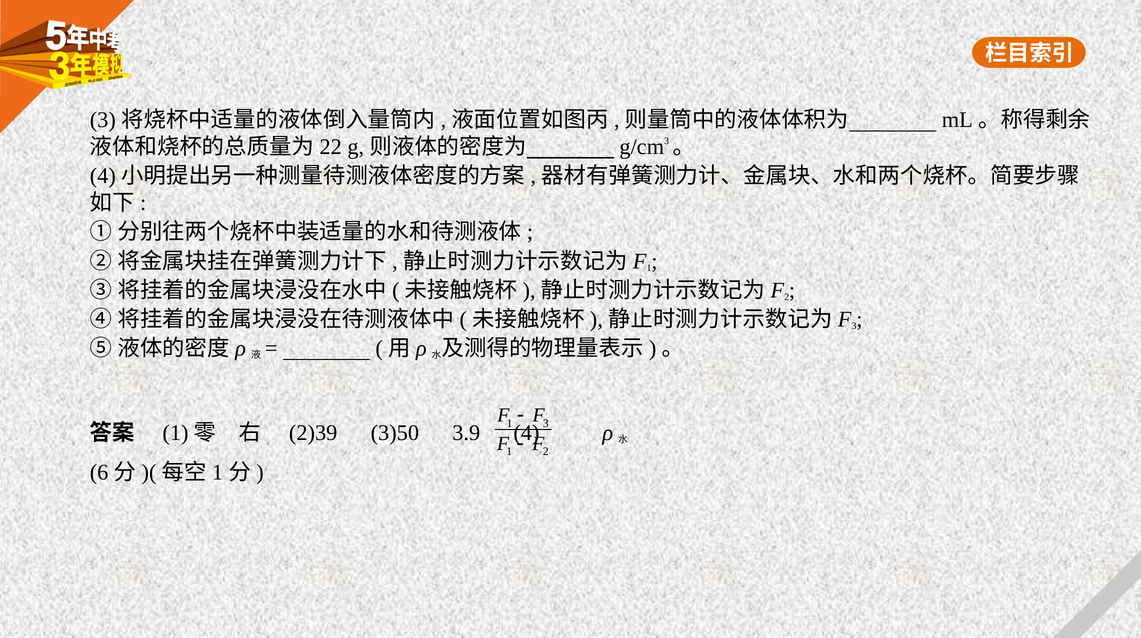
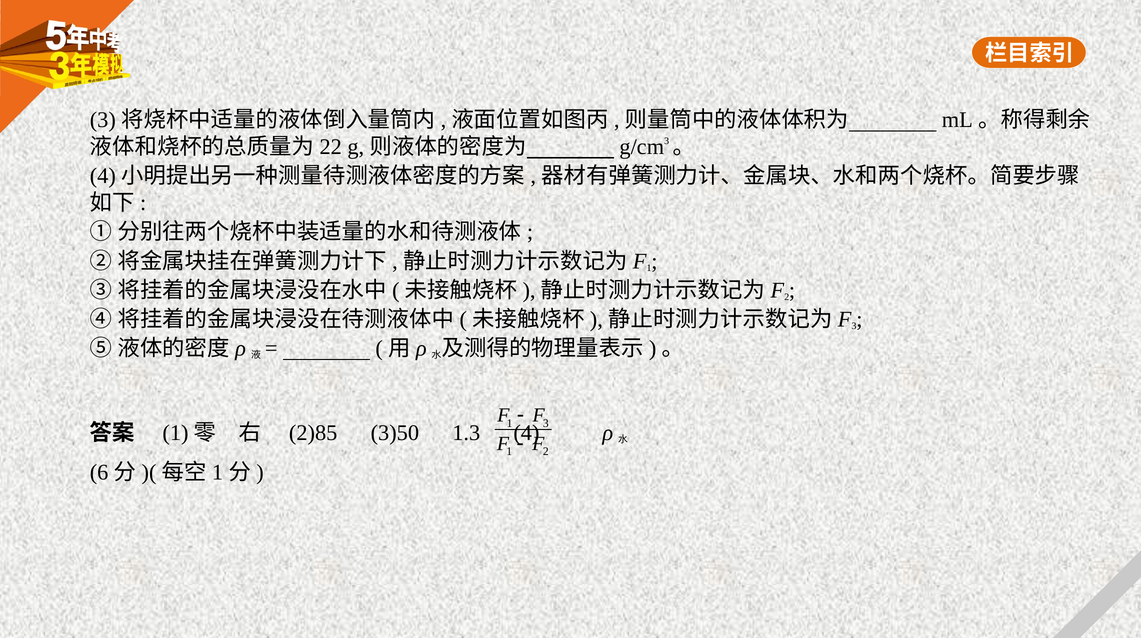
2)39: 2)39 -> 2)85
3.9: 3.9 -> 1.3
